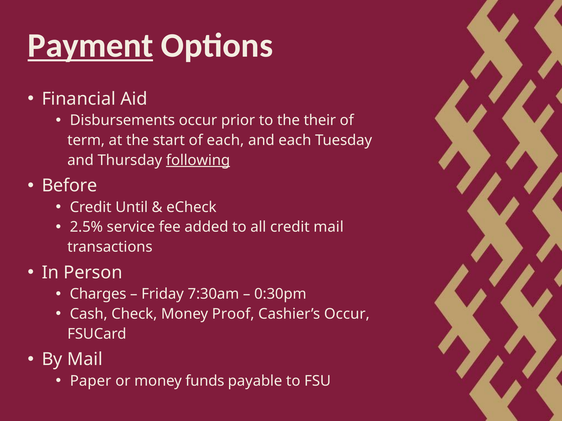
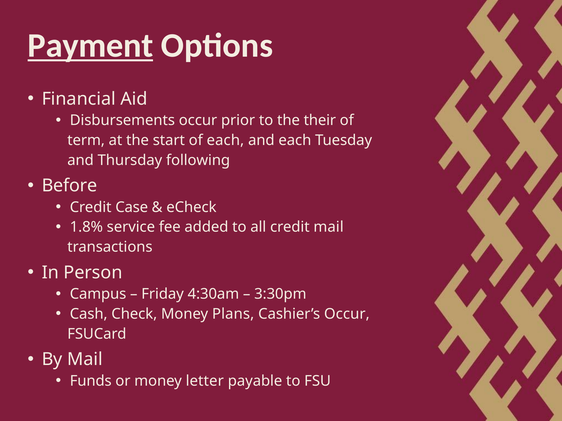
following underline: present -> none
Until: Until -> Case
2.5%: 2.5% -> 1.8%
Charges: Charges -> Campus
7:30am: 7:30am -> 4:30am
0:30pm: 0:30pm -> 3:30pm
Proof: Proof -> Plans
Paper: Paper -> Funds
funds: funds -> letter
